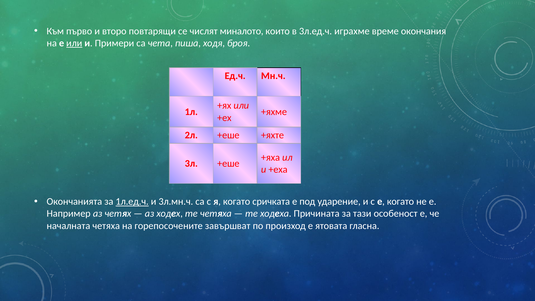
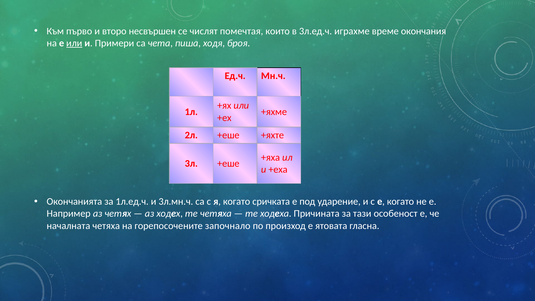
повтарящи: повтарящи -> несвършен
миналото: миналото -> помечтая
1л.ед.ч underline: present -> none
завършват: завършват -> започнало
